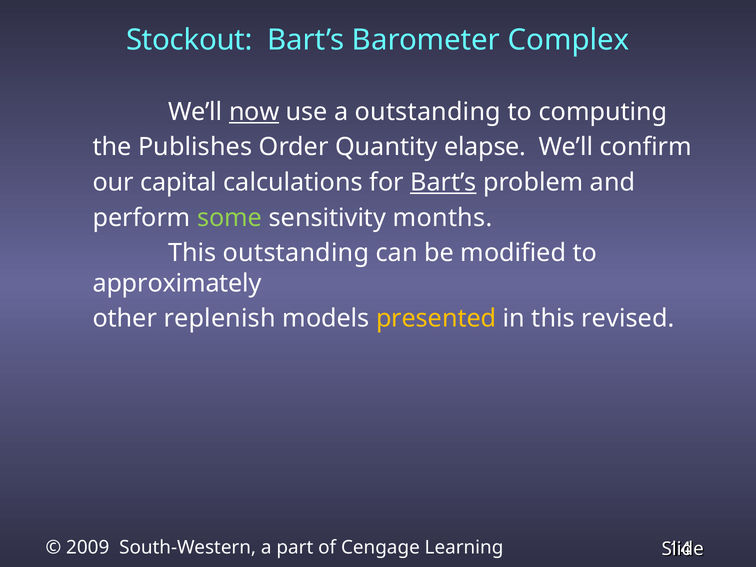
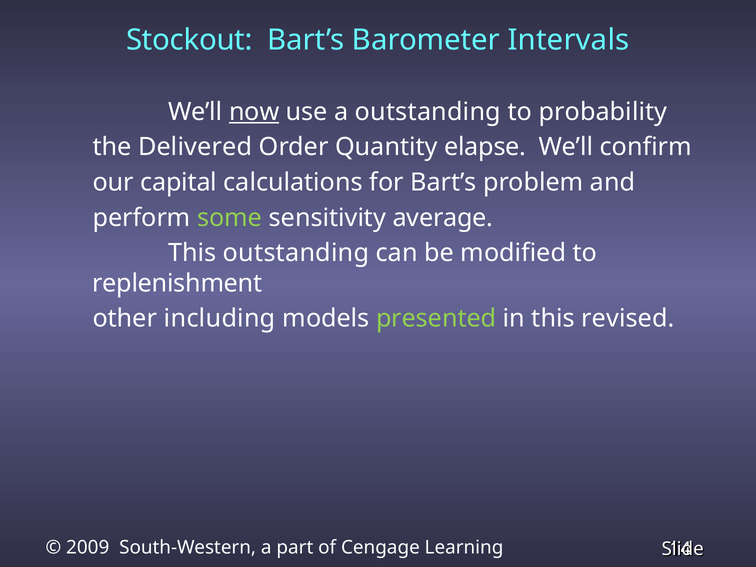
Complex: Complex -> Intervals
computing: computing -> probability
Publishes: Publishes -> Delivered
Bart’s at (443, 182) underline: present -> none
months: months -> average
approximately: approximately -> replenishment
replenish: replenish -> including
presented colour: yellow -> light green
